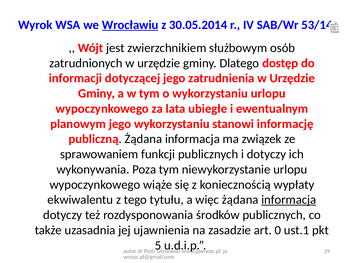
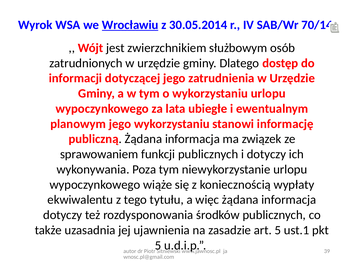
53/14: 53/14 -> 70/14
informacja at (289, 200) underline: present -> none
art 0: 0 -> 5
